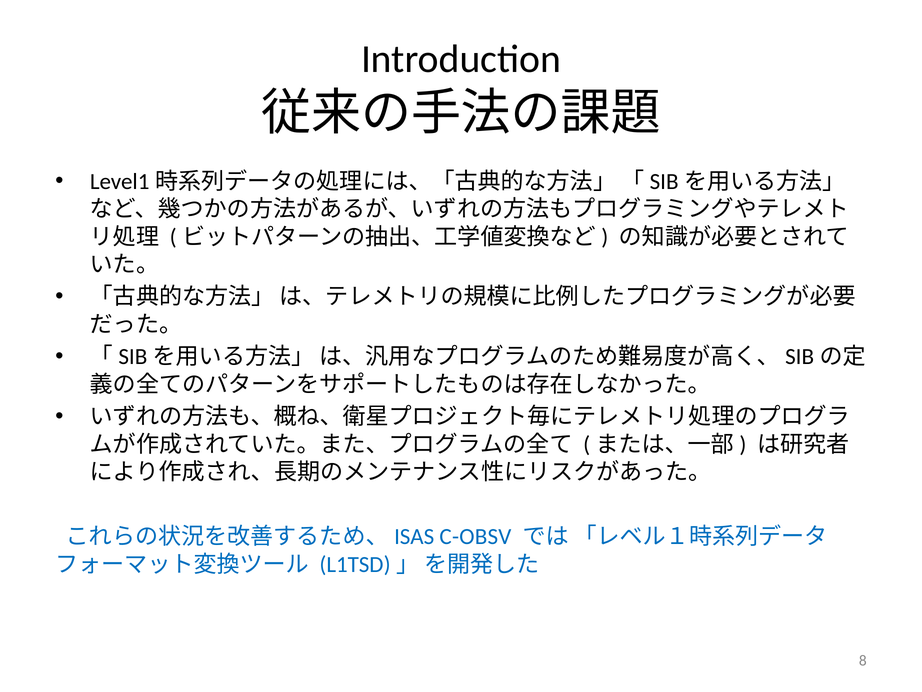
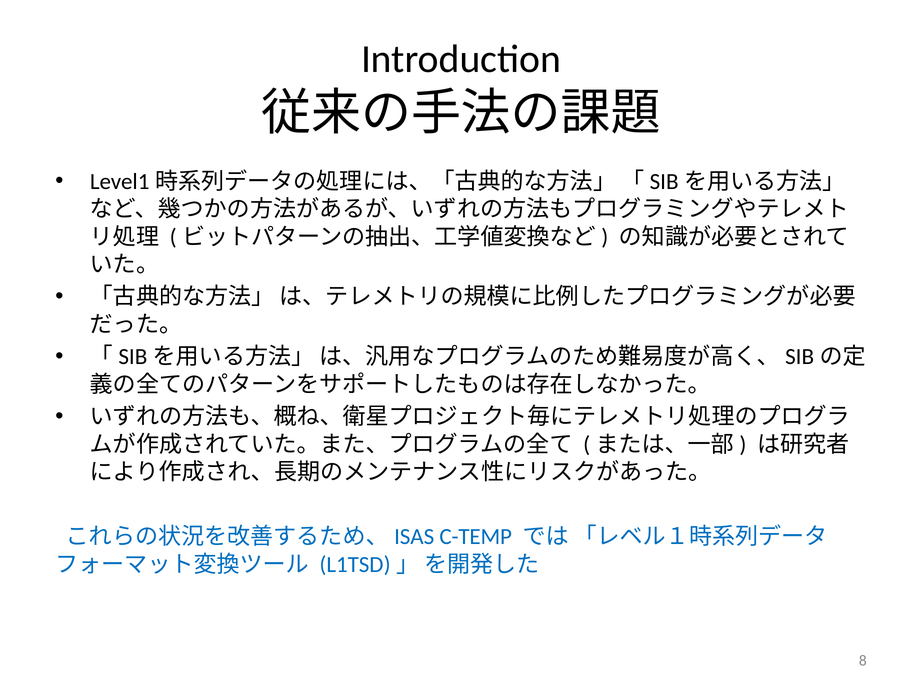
C-OBSV: C-OBSV -> C-TEMP
